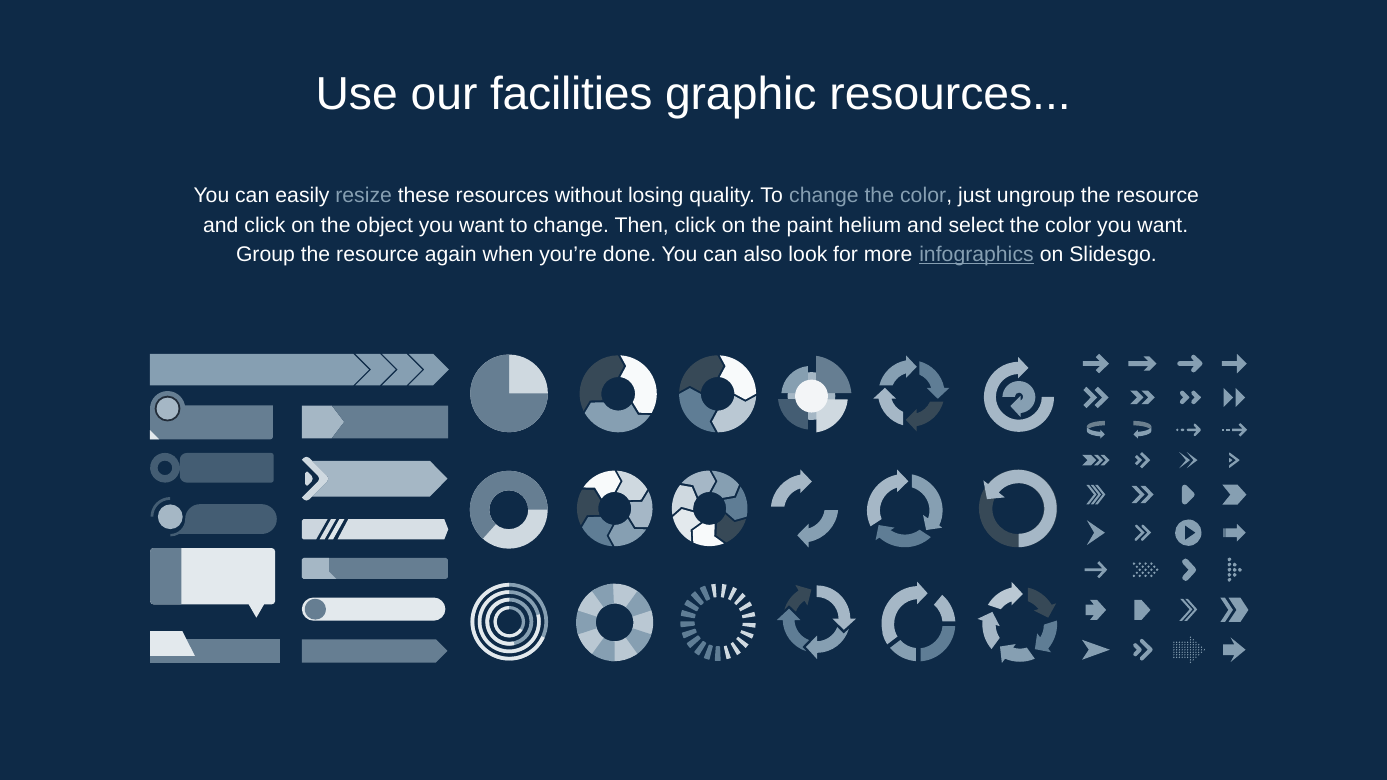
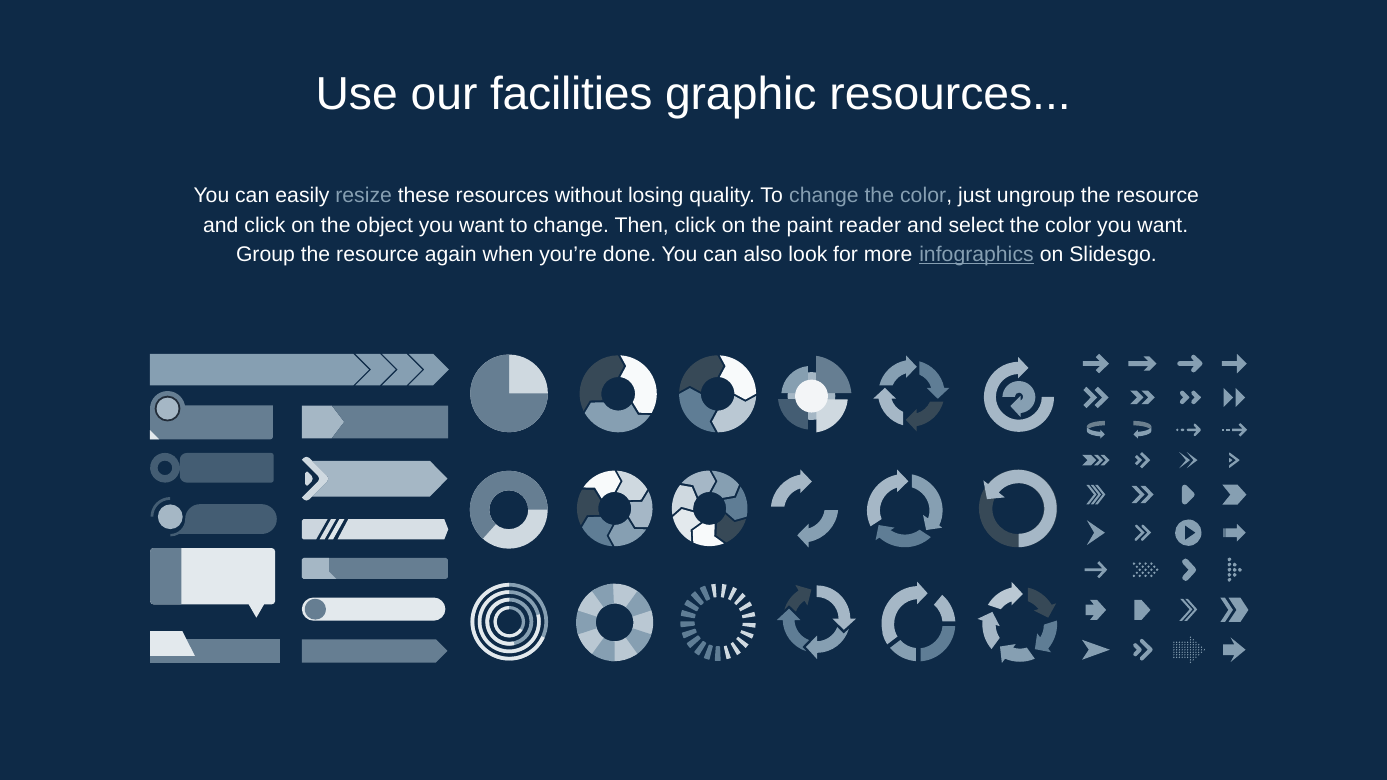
helium: helium -> reader
